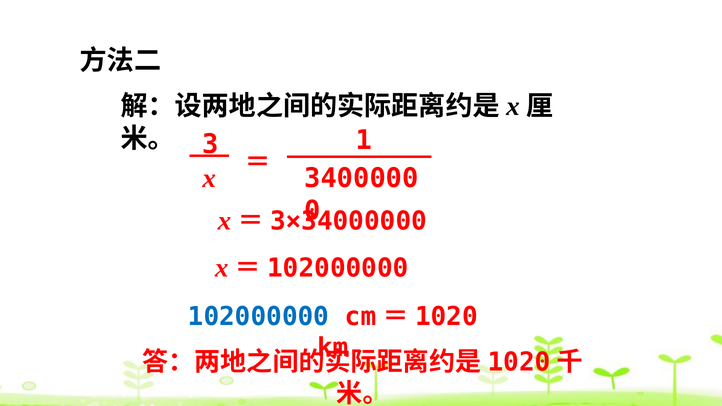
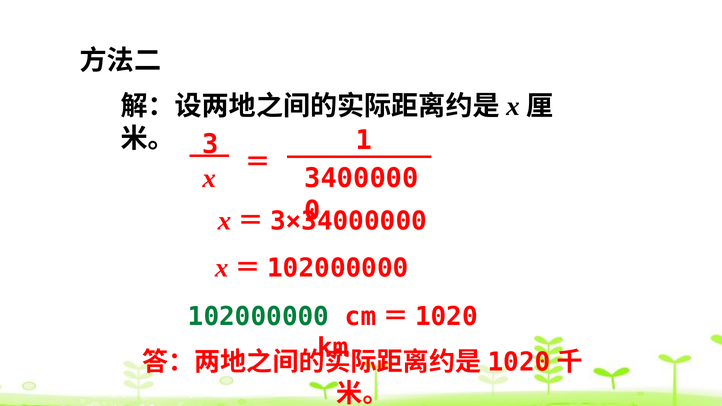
102000000 colour: blue -> green
